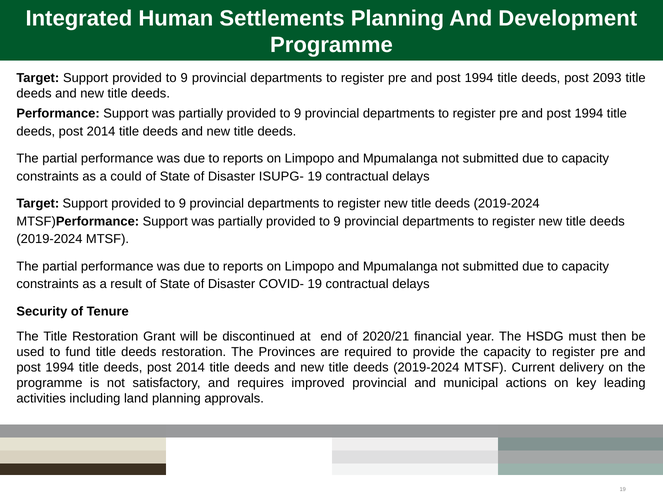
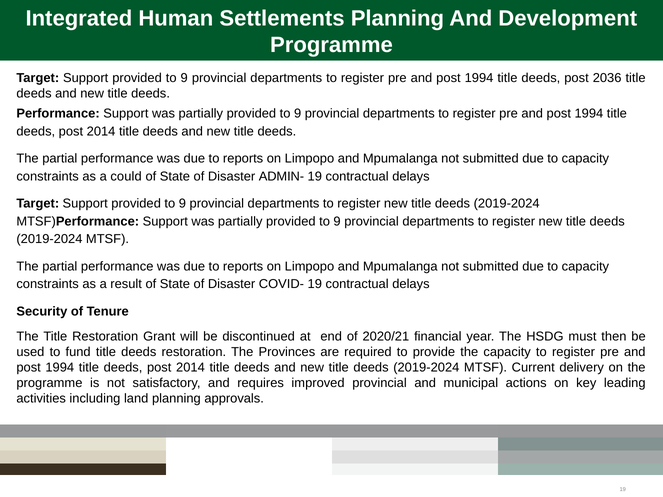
2093: 2093 -> 2036
ISUPG-: ISUPG- -> ADMIN-
